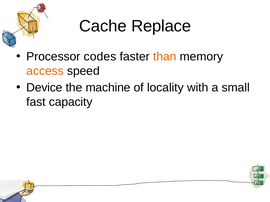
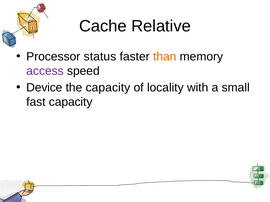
Replace: Replace -> Relative
codes: codes -> status
access colour: orange -> purple
the machine: machine -> capacity
